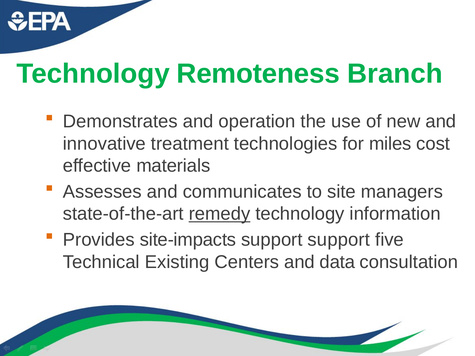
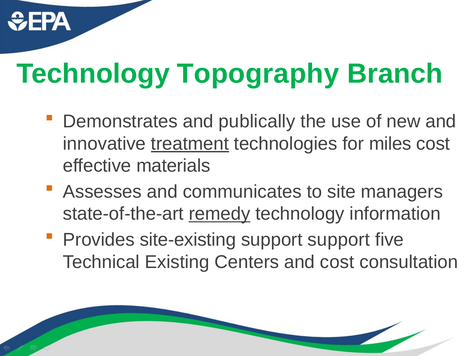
Remoteness: Remoteness -> Topography
operation: operation -> publically
treatment underline: none -> present
site-impacts: site-impacts -> site-existing
and data: data -> cost
